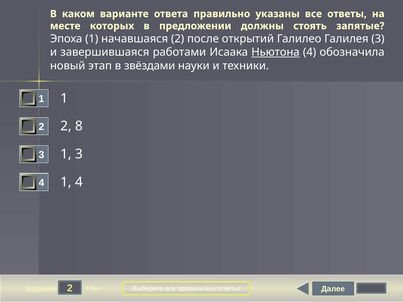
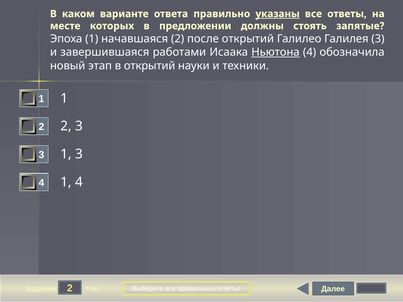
указаны underline: none -> present
в звёздами: звёздами -> открытий
8 at (79, 126): 8 -> 3
